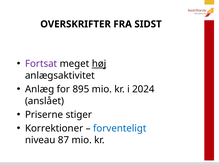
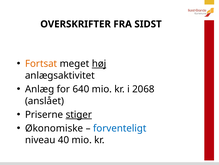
Fortsat colour: purple -> orange
895: 895 -> 640
2024: 2024 -> 2068
stiger underline: none -> present
Korrektioner: Korrektioner -> Økonomiske
87: 87 -> 40
